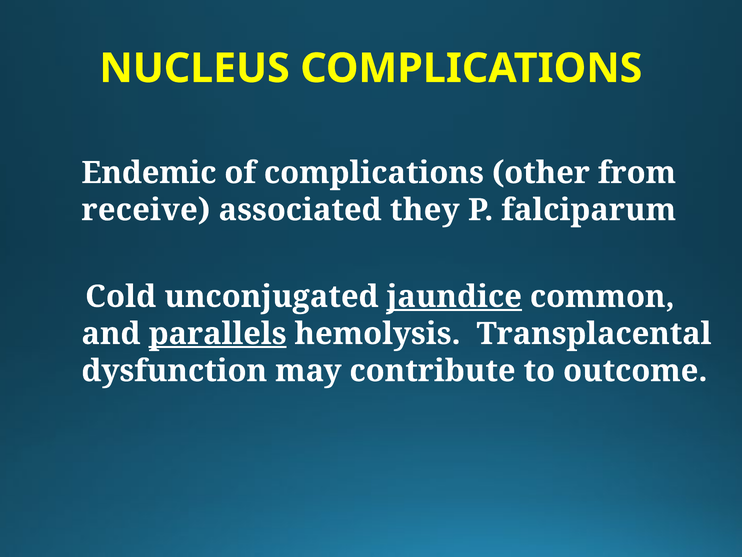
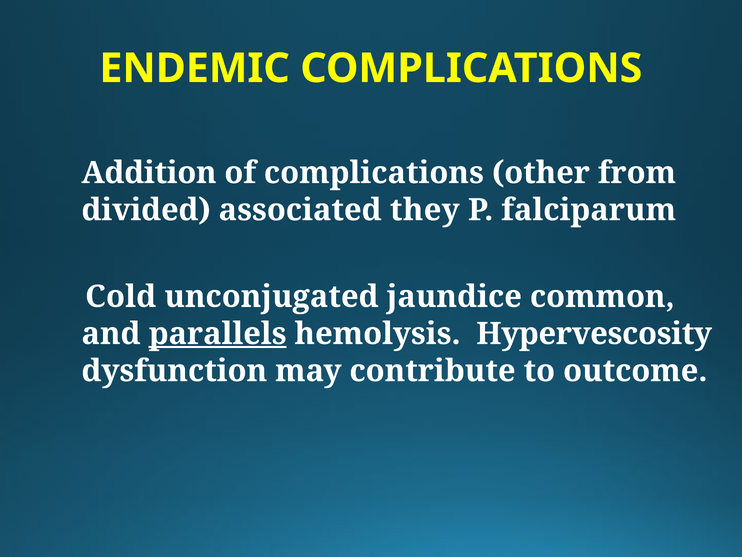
NUCLEUS: NUCLEUS -> ENDEMIC
Endemic: Endemic -> Addition
receive: receive -> divided
jaundice underline: present -> none
Transplacental: Transplacental -> Hypervescosity
